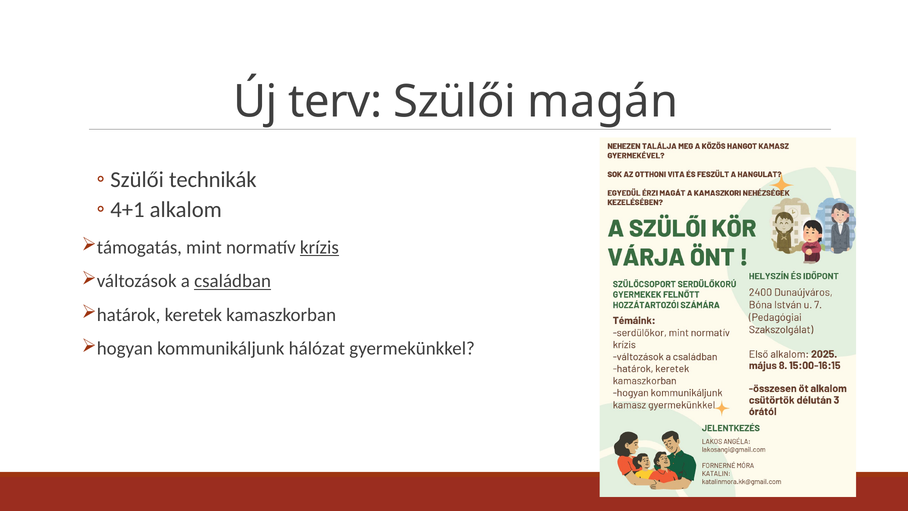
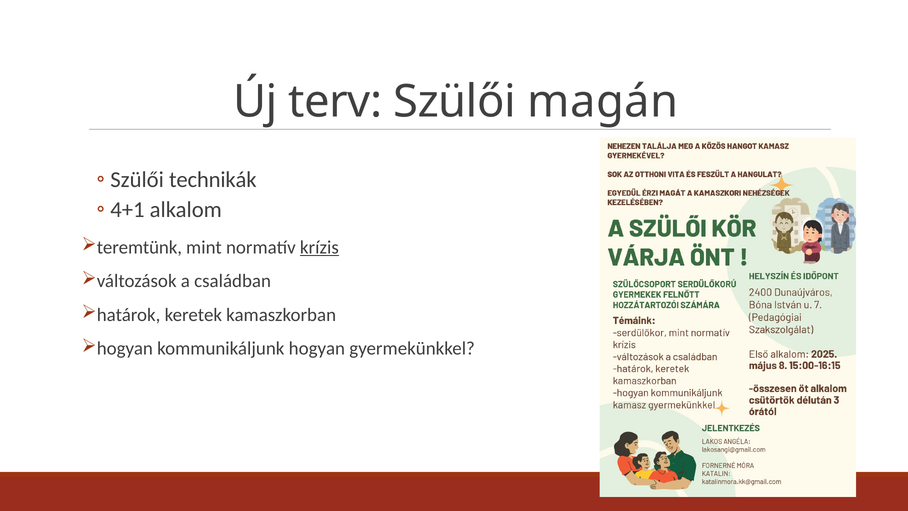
támogatás: támogatás -> teremtünk
családban underline: present -> none
kommunikáljunk hálózat: hálózat -> hogyan
